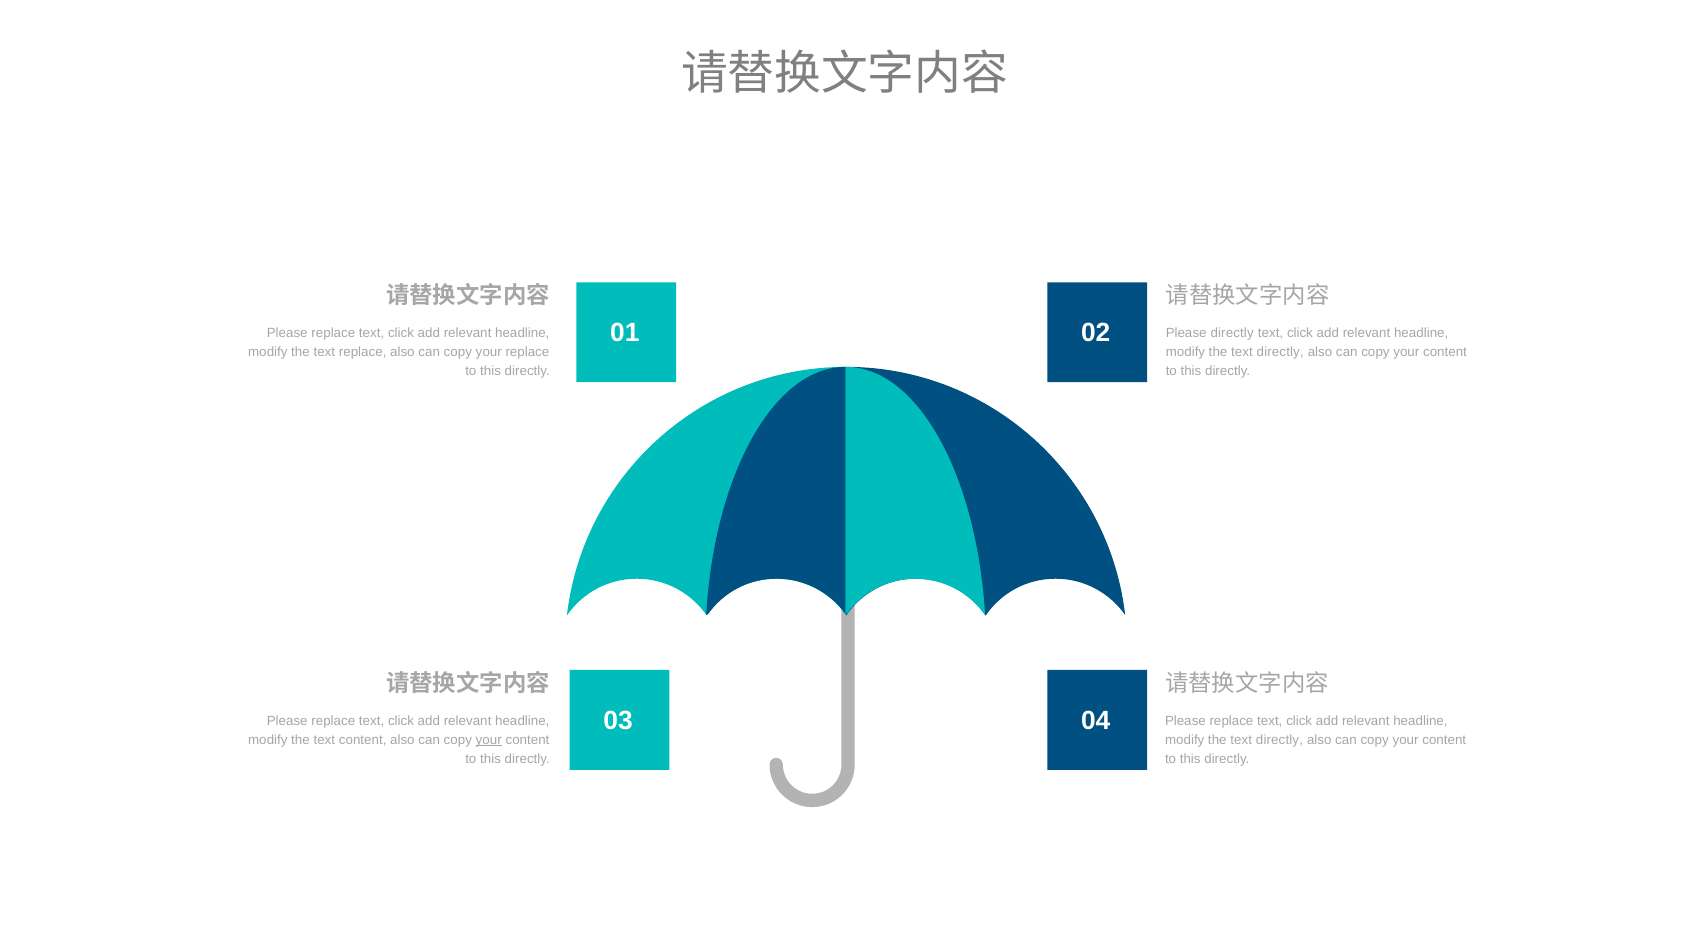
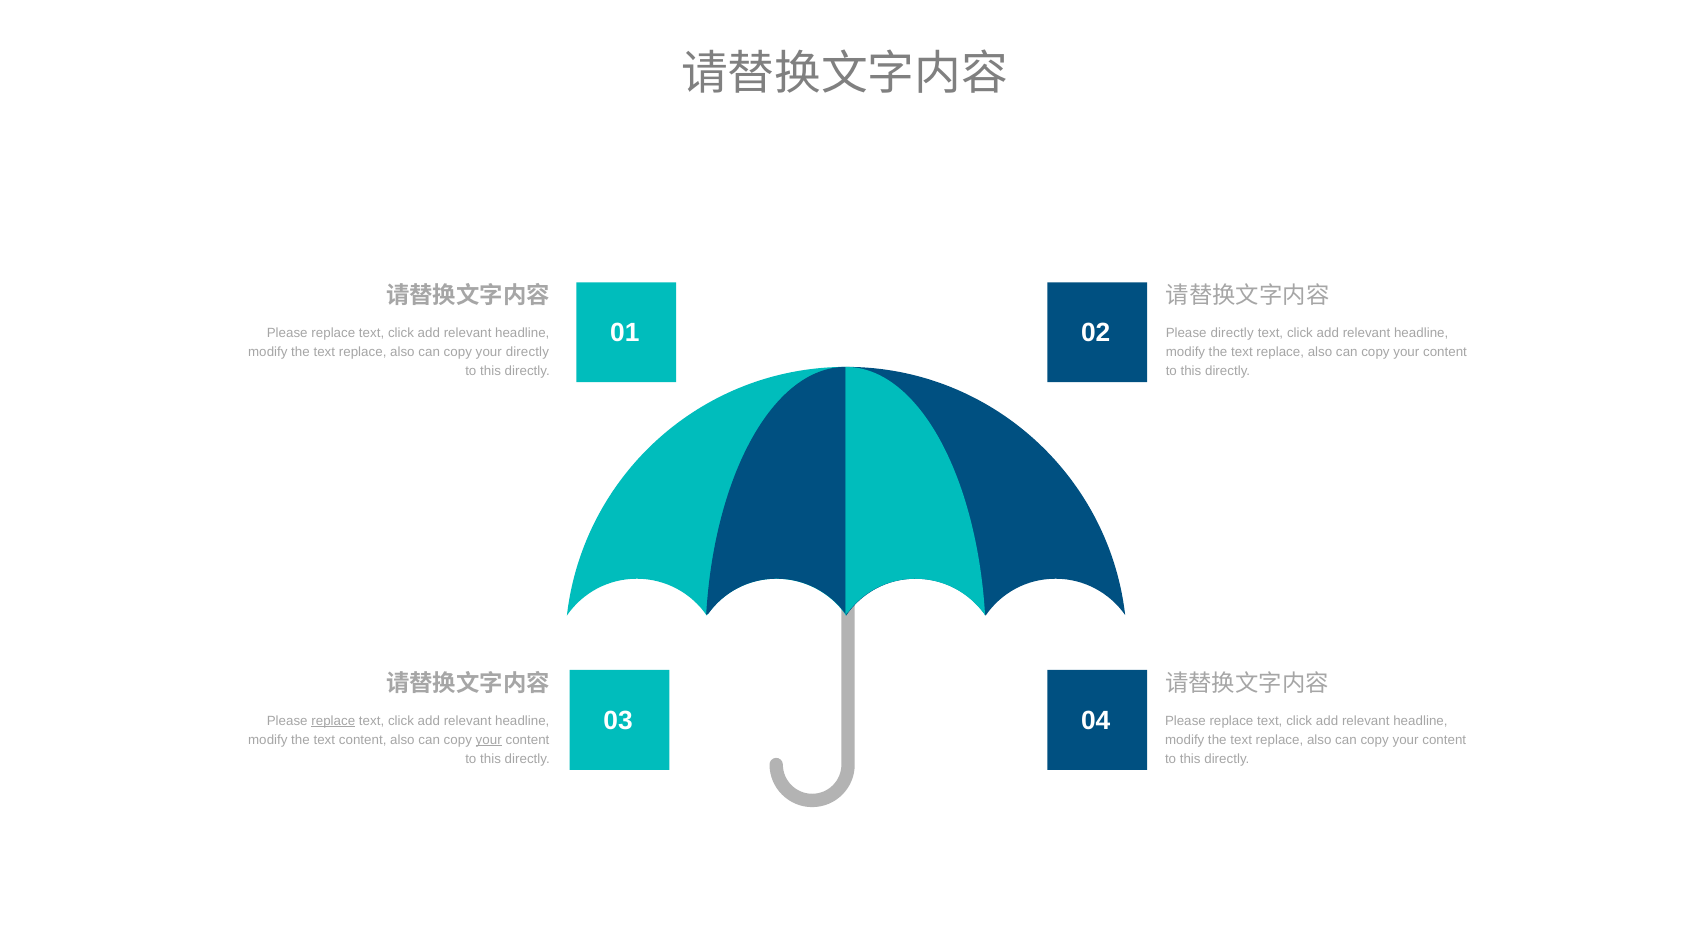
your replace: replace -> directly
directly at (1280, 352): directly -> replace
replace at (333, 721) underline: none -> present
directly at (1279, 740): directly -> replace
